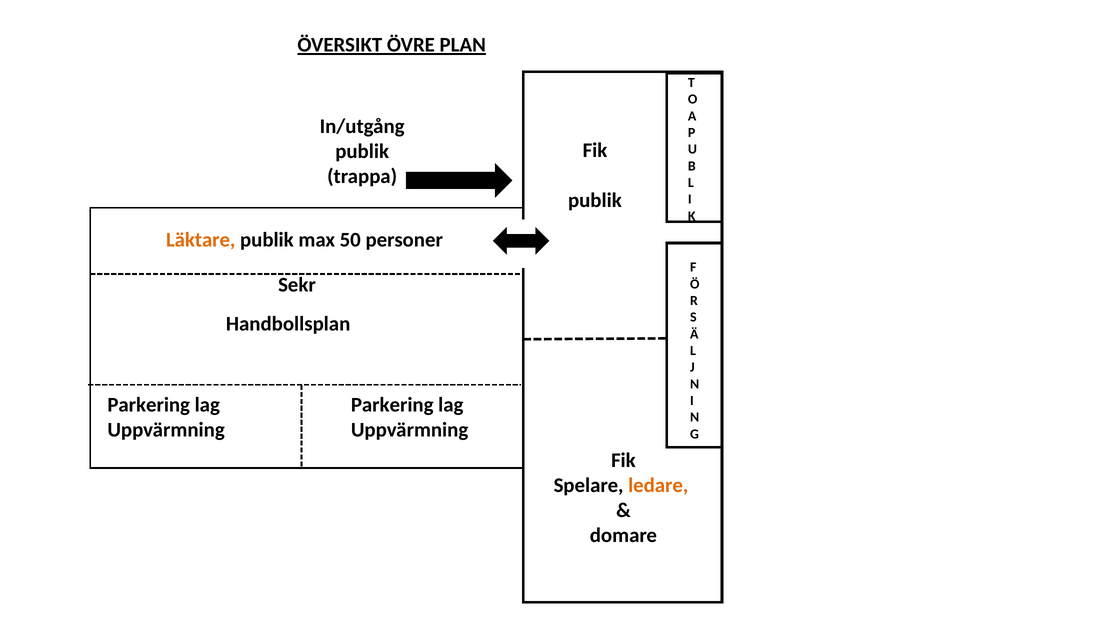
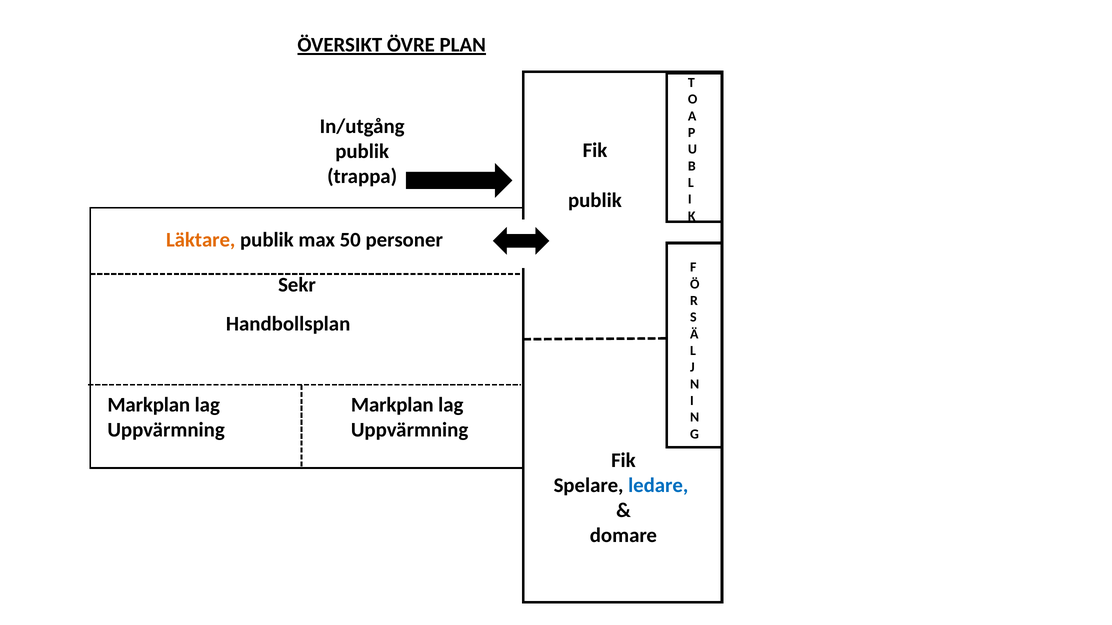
Parkering at (149, 405): Parkering -> Markplan
Parkering at (392, 405): Parkering -> Markplan
ledare colour: orange -> blue
